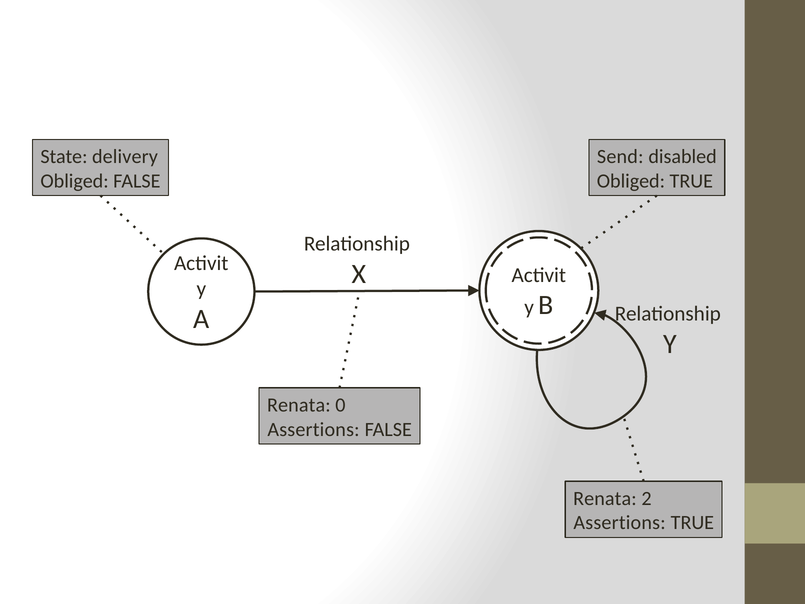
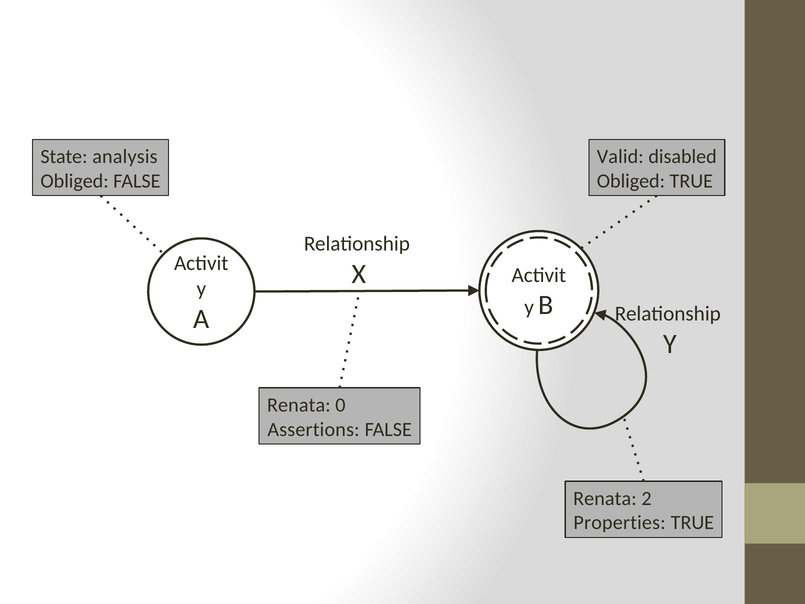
delivery: delivery -> analysis
Send: Send -> Valid
Assertions at (620, 523): Assertions -> Properties
